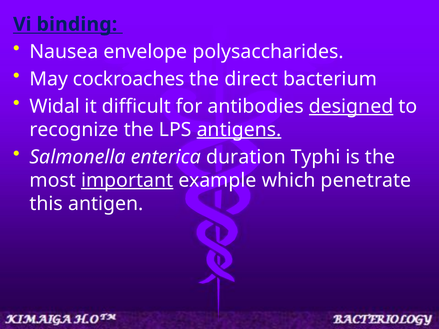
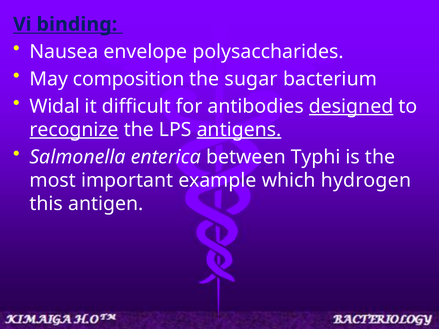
cockroaches: cockroaches -> composition
direct: direct -> sugar
recognize underline: none -> present
duration: duration -> between
important underline: present -> none
penetrate: penetrate -> hydrogen
